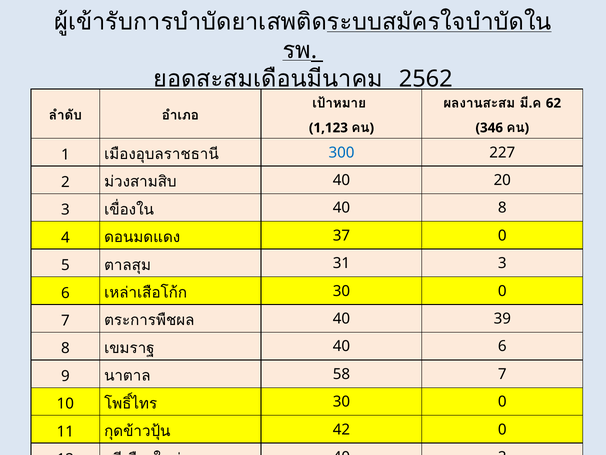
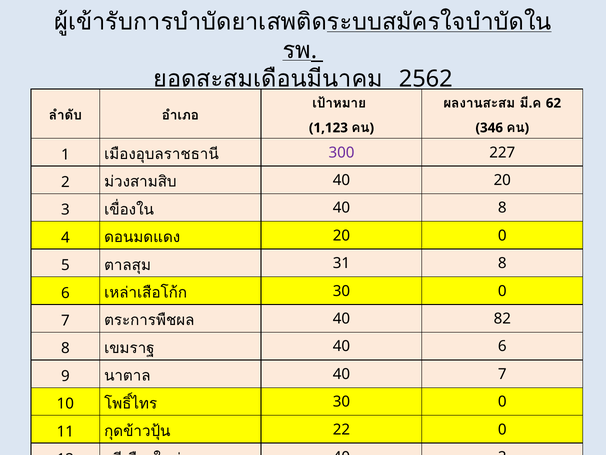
300 colour: blue -> purple
37 at (341, 235): 37 -> 20
31 3: 3 -> 8
39: 39 -> 82
58 at (341, 374): 58 -> 40
42: 42 -> 22
